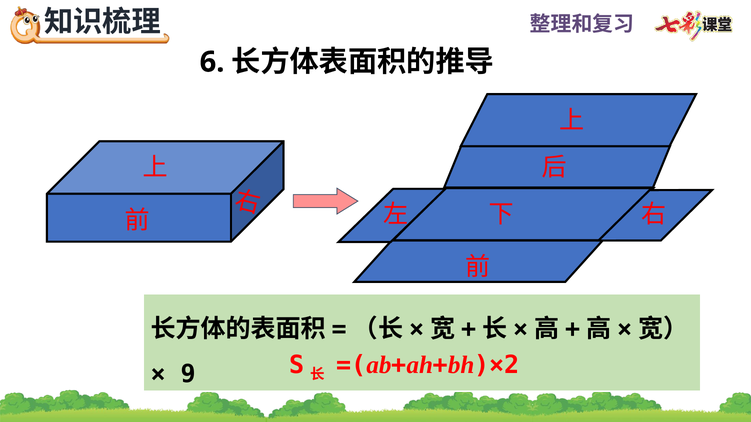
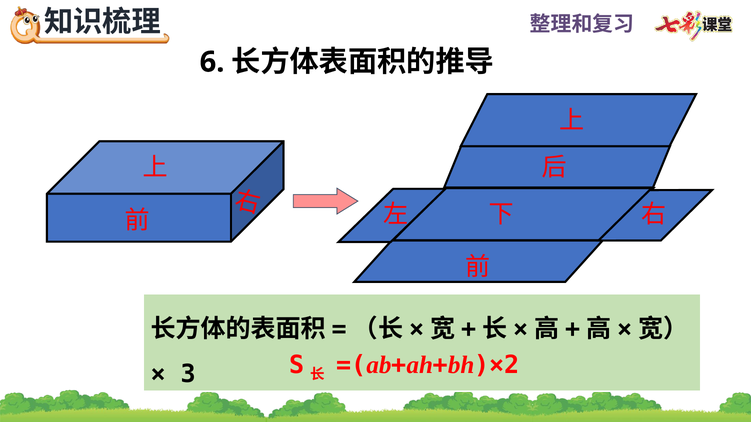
9: 9 -> 3
